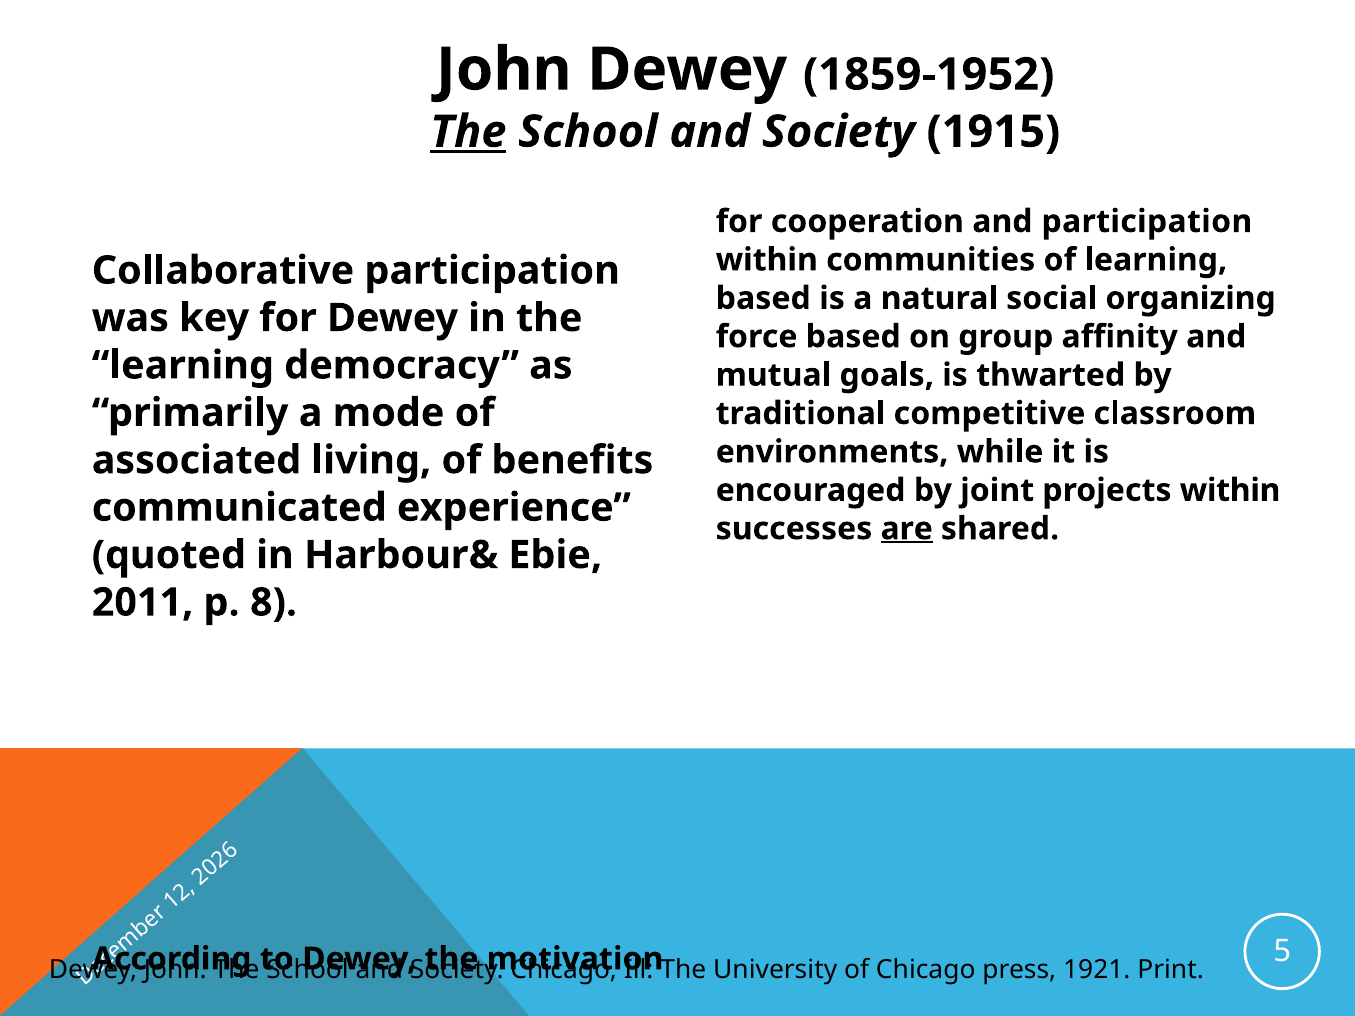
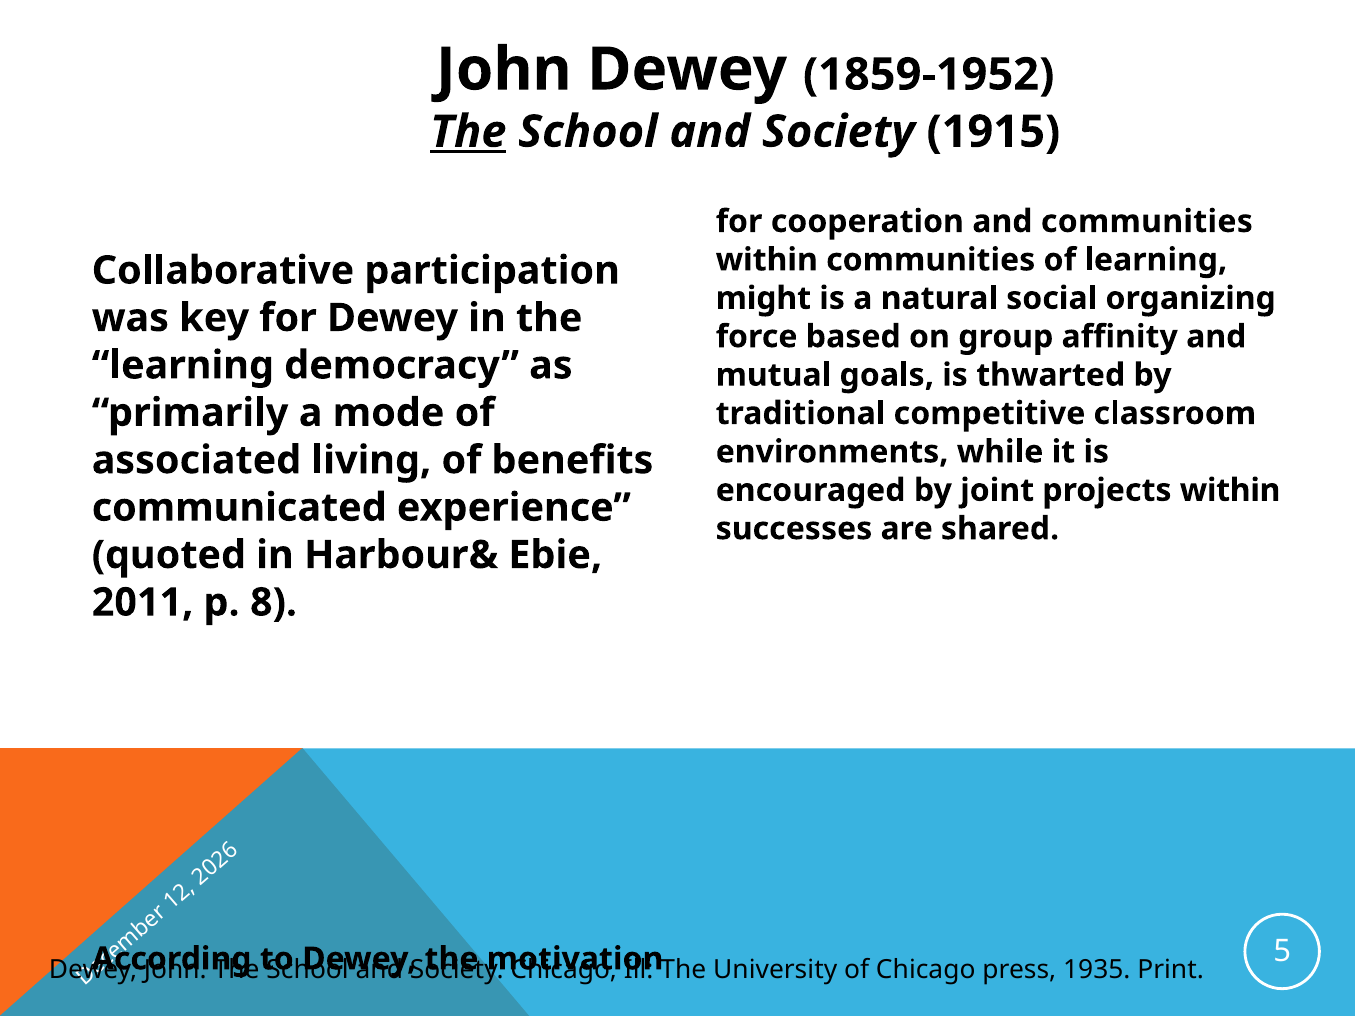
and participation: participation -> communities
based at (763, 298): based -> might
are underline: present -> none
1921: 1921 -> 1935
